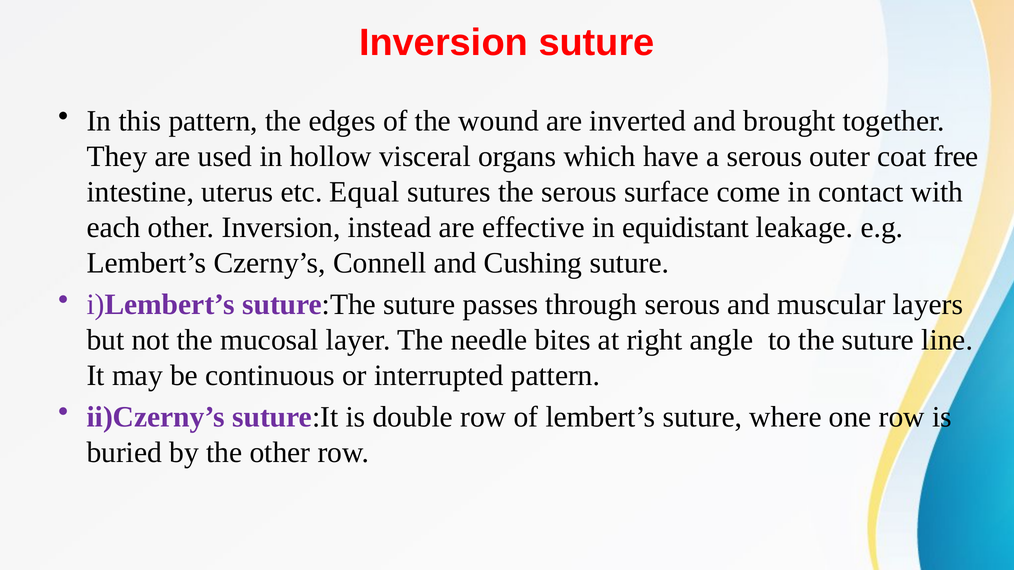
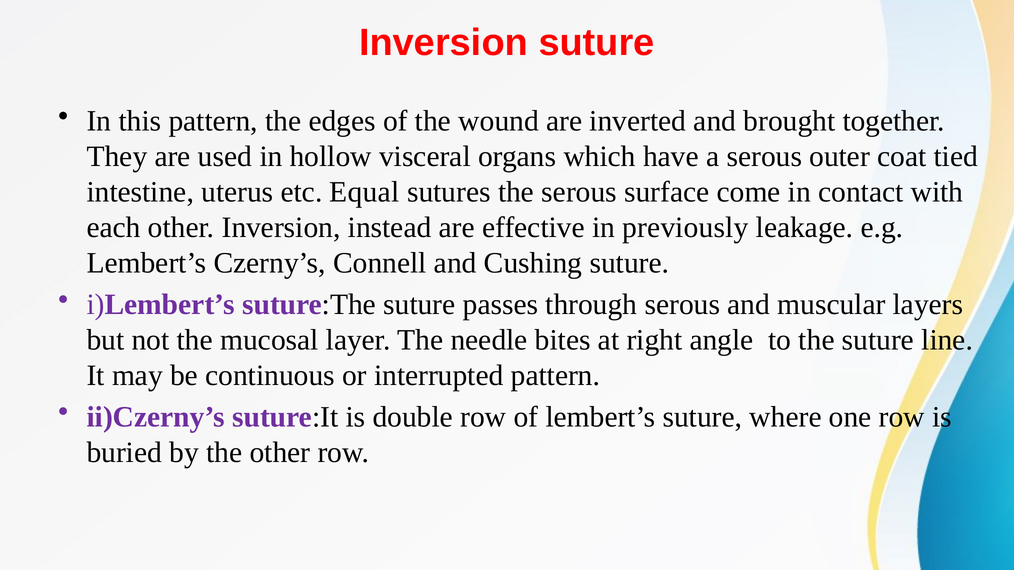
free: free -> tied
equidistant: equidistant -> previously
